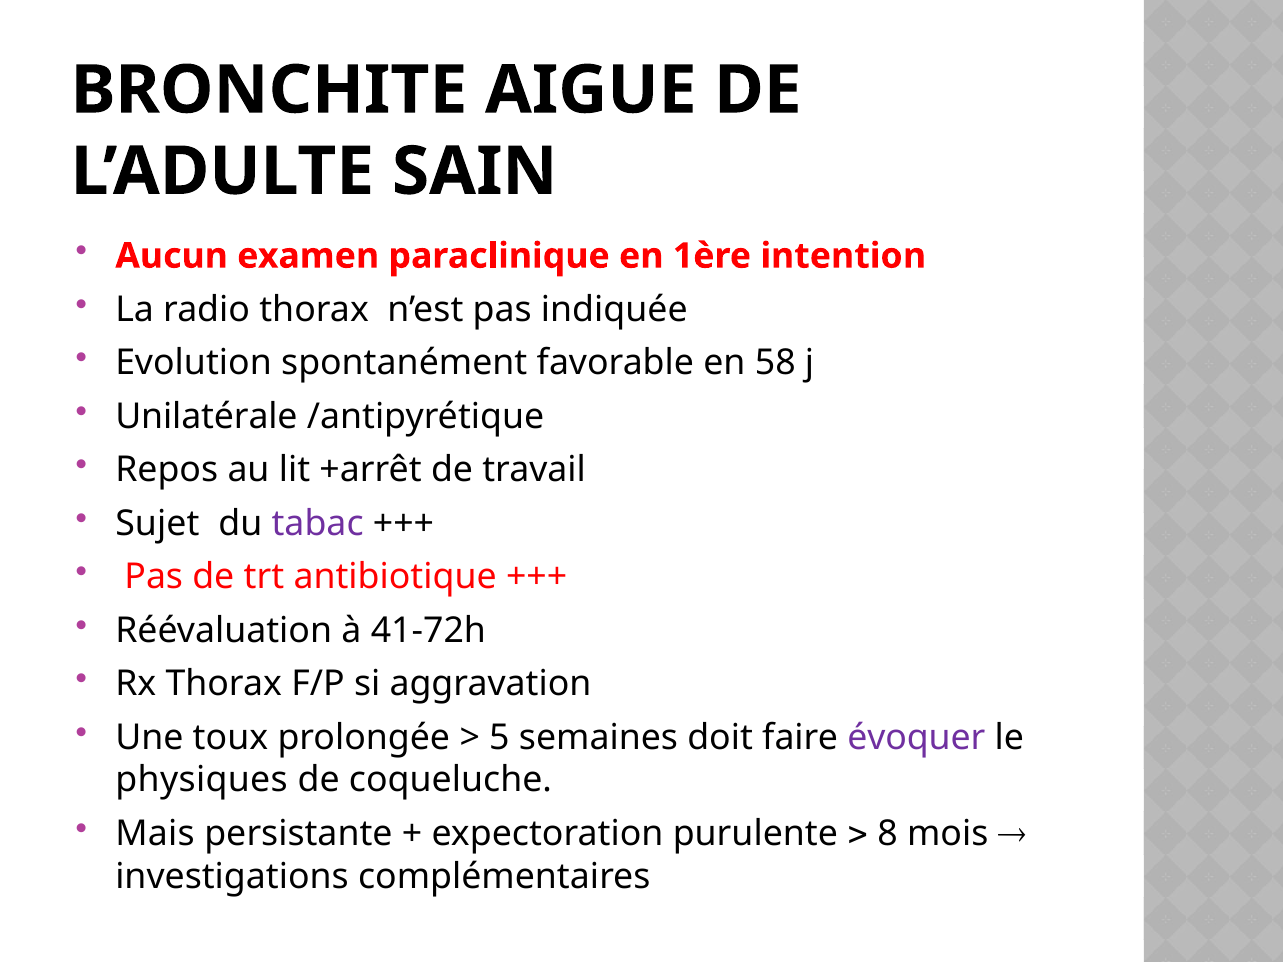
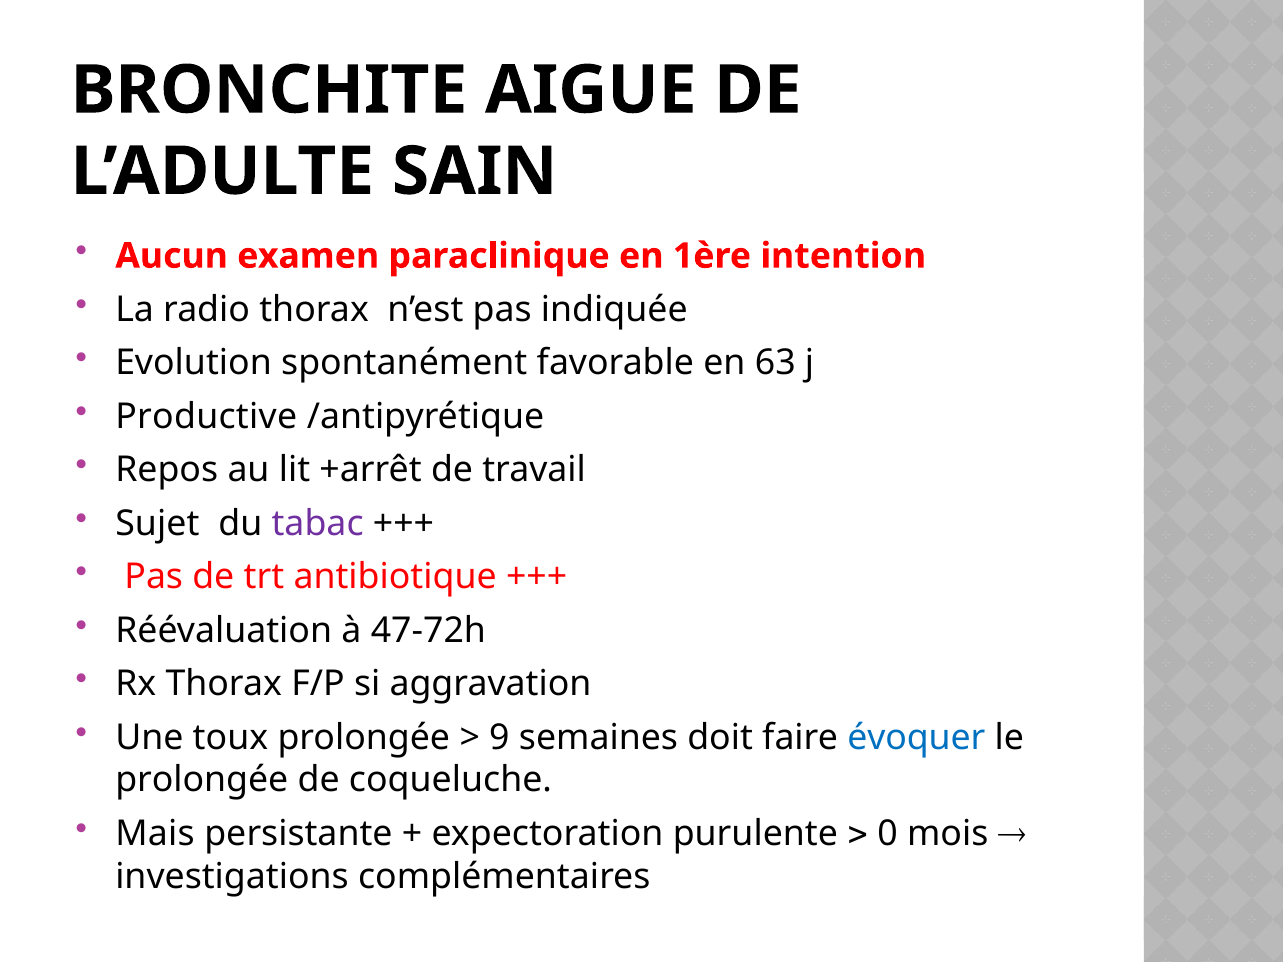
58: 58 -> 63
Unilatérale: Unilatérale -> Productive
41-72h: 41-72h -> 47-72h
5: 5 -> 9
évoquer colour: purple -> blue
physiques at (202, 780): physiques -> prolongée
8: 8 -> 0
